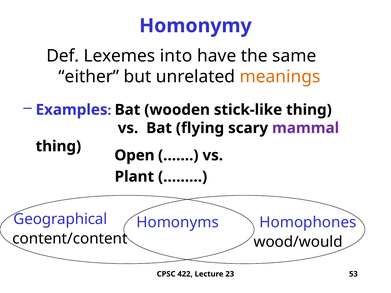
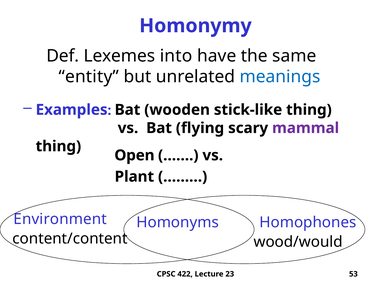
either: either -> entity
meanings colour: orange -> blue
Geographical: Geographical -> Environment
